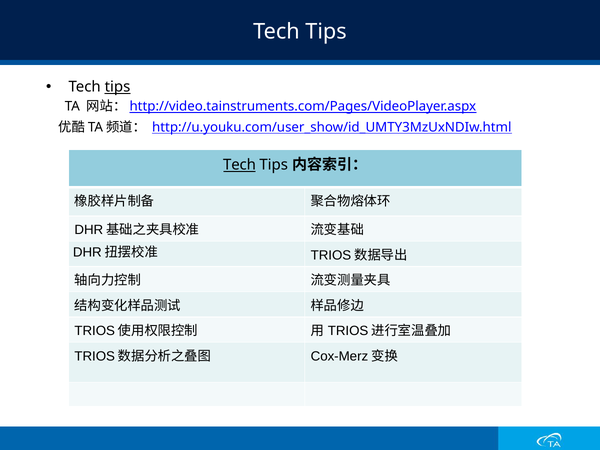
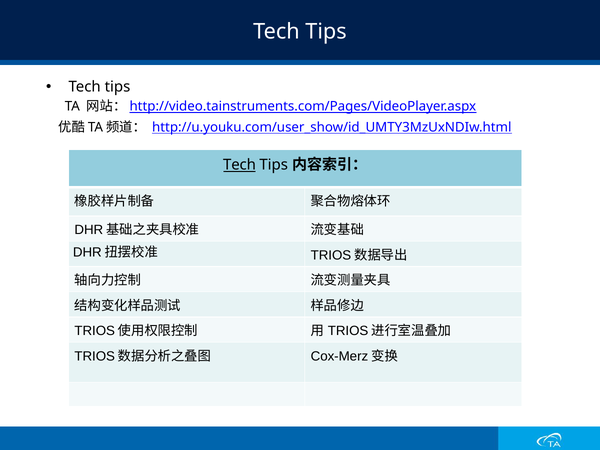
tips at (118, 87) underline: present -> none
